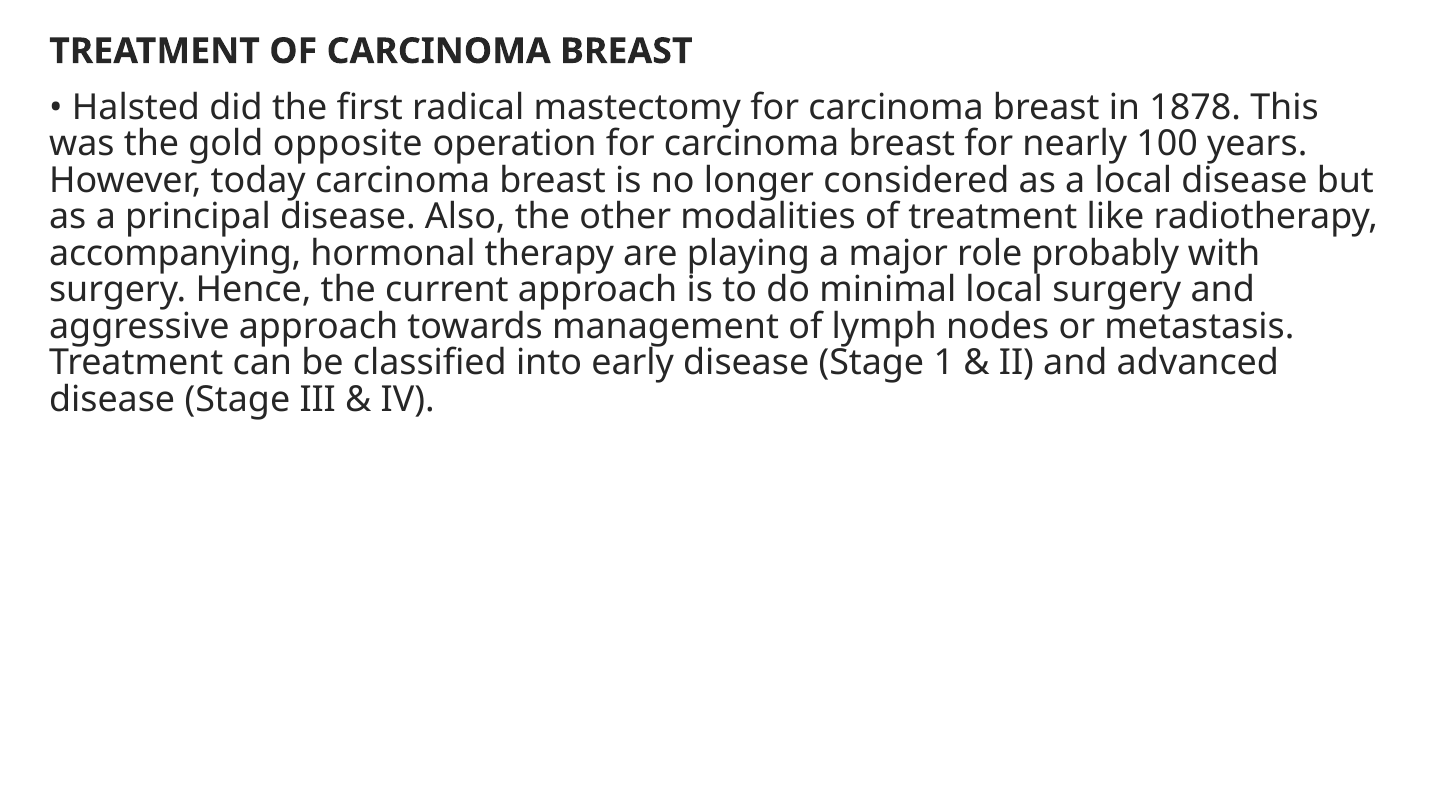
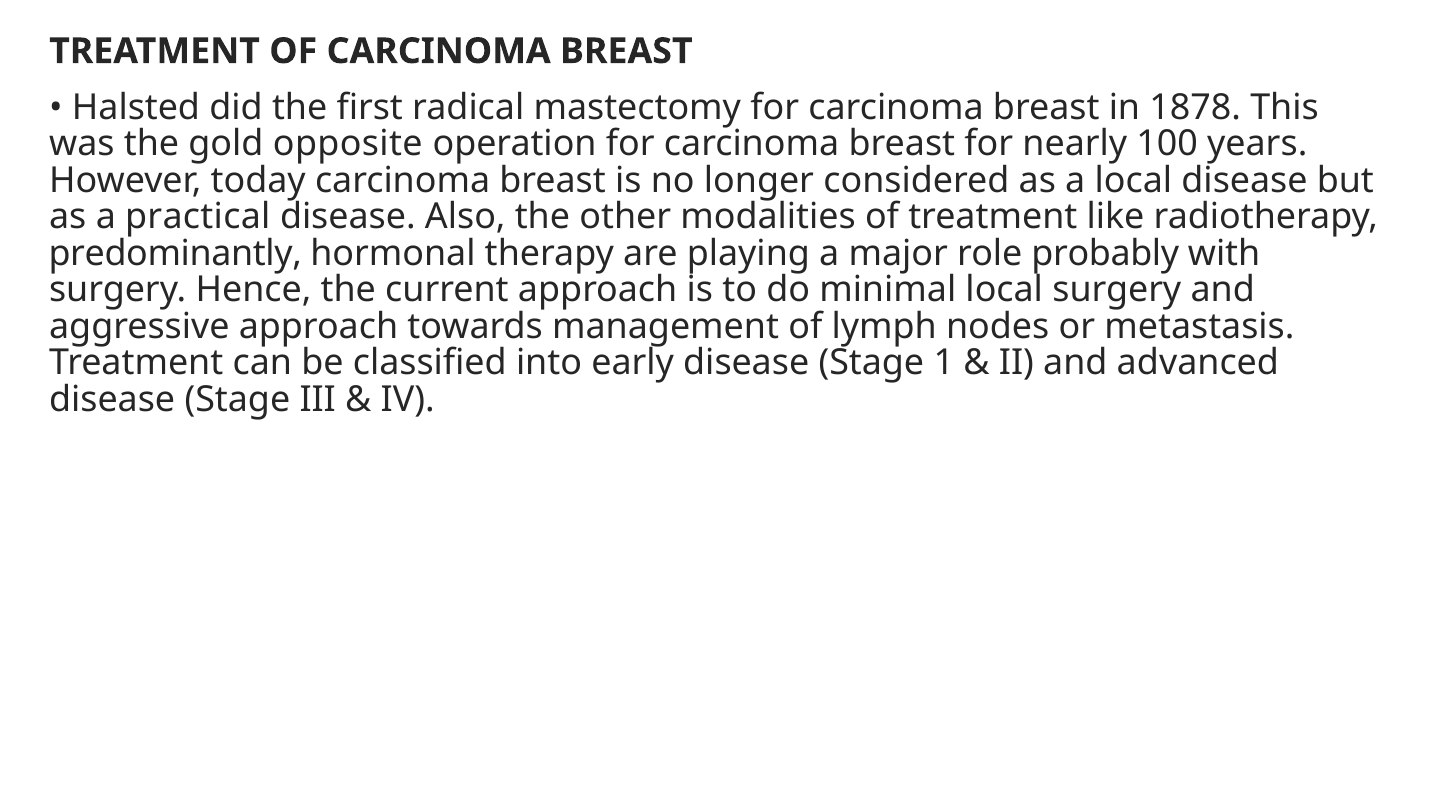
principal: principal -> practical
accompanying: accompanying -> predominantly
